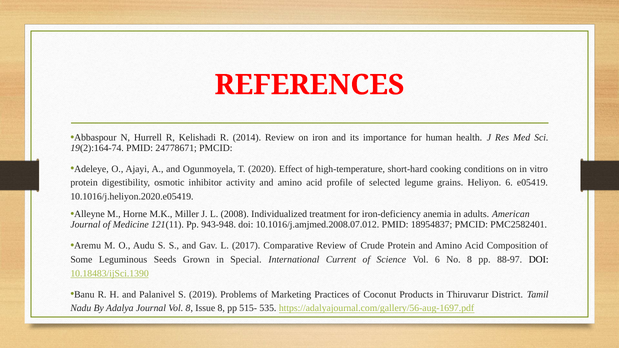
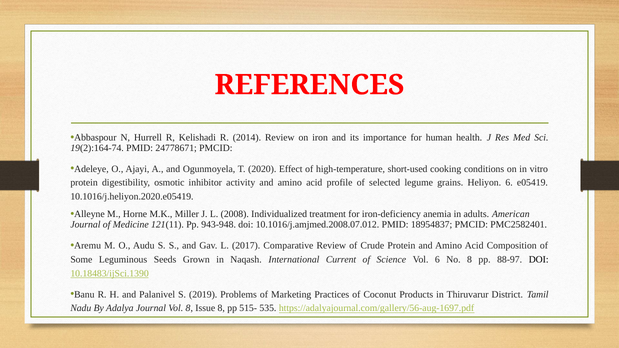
short-hard: short-hard -> short-used
Special: Special -> Naqash
